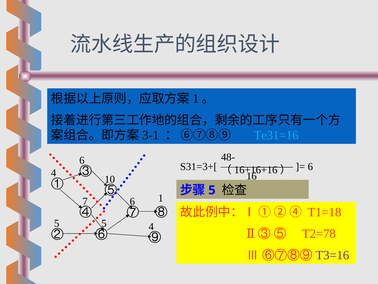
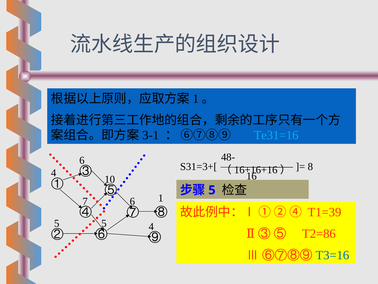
6 at (310, 166): 6 -> 8
T1=18: T1=18 -> T1=39
T2=78: T2=78 -> T2=86
T3=16 colour: purple -> blue
